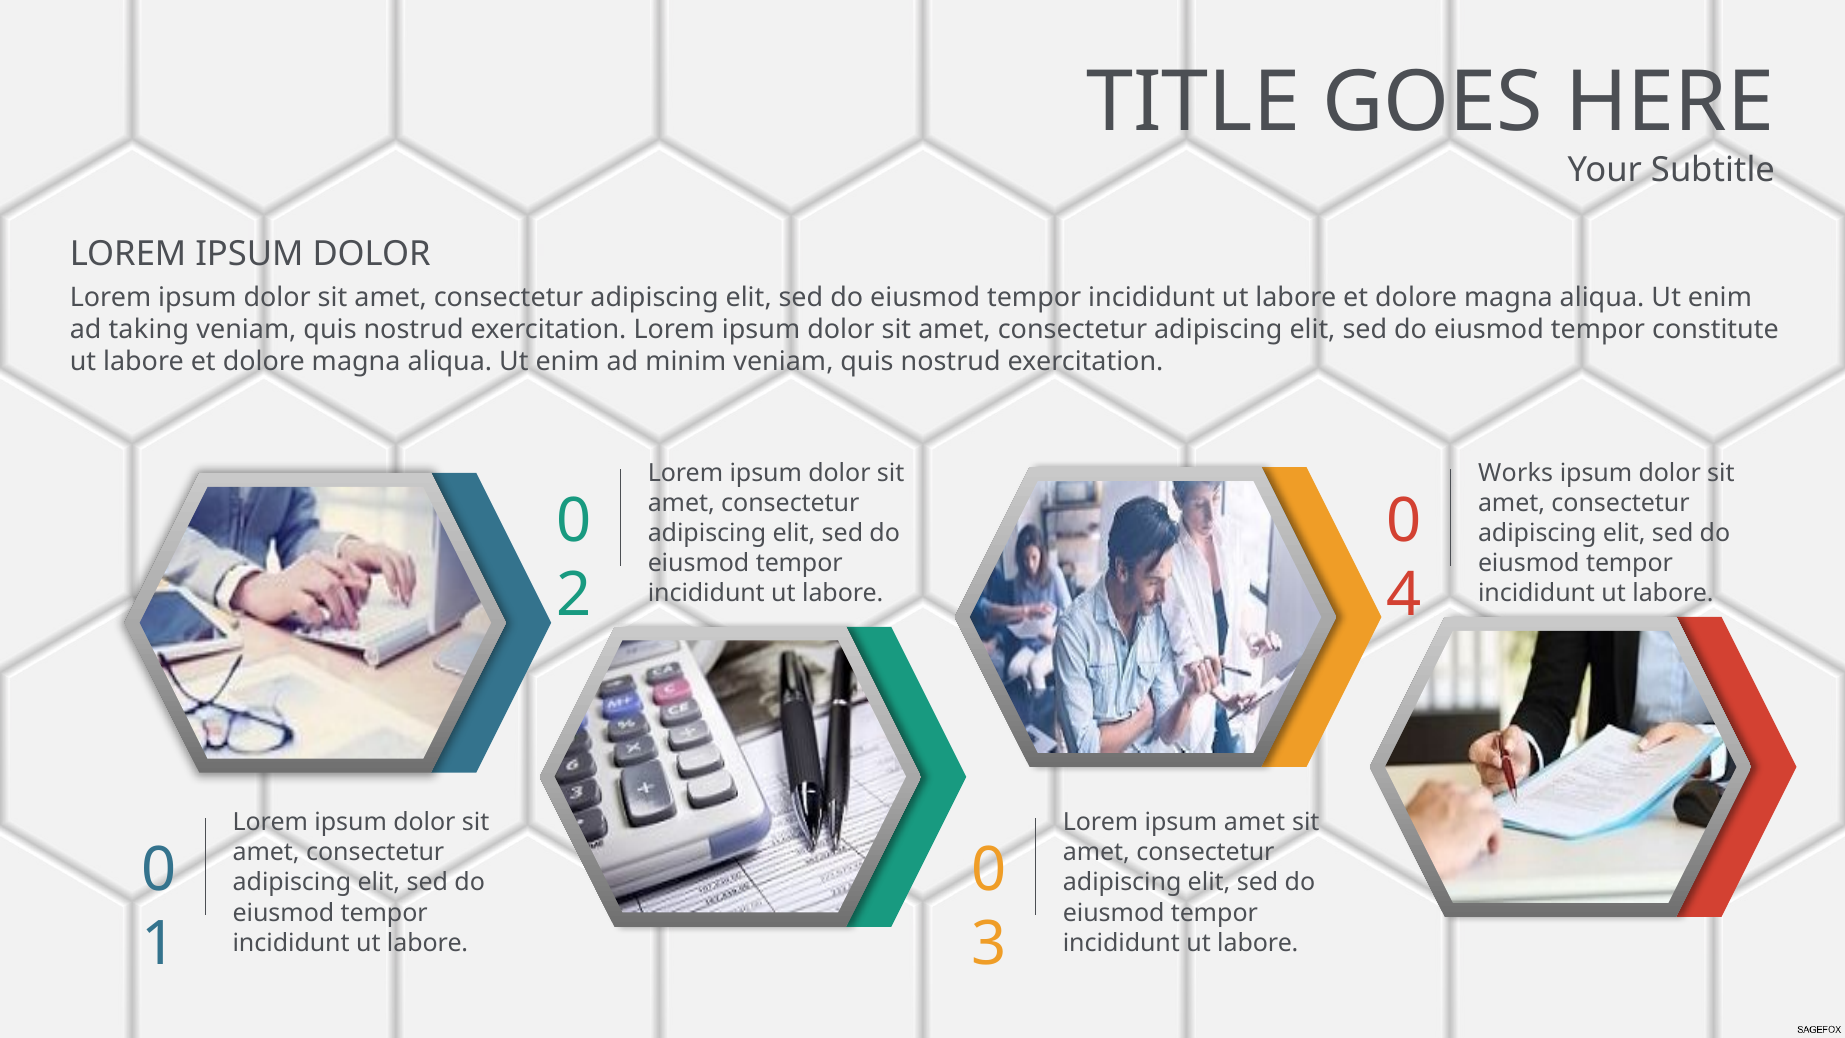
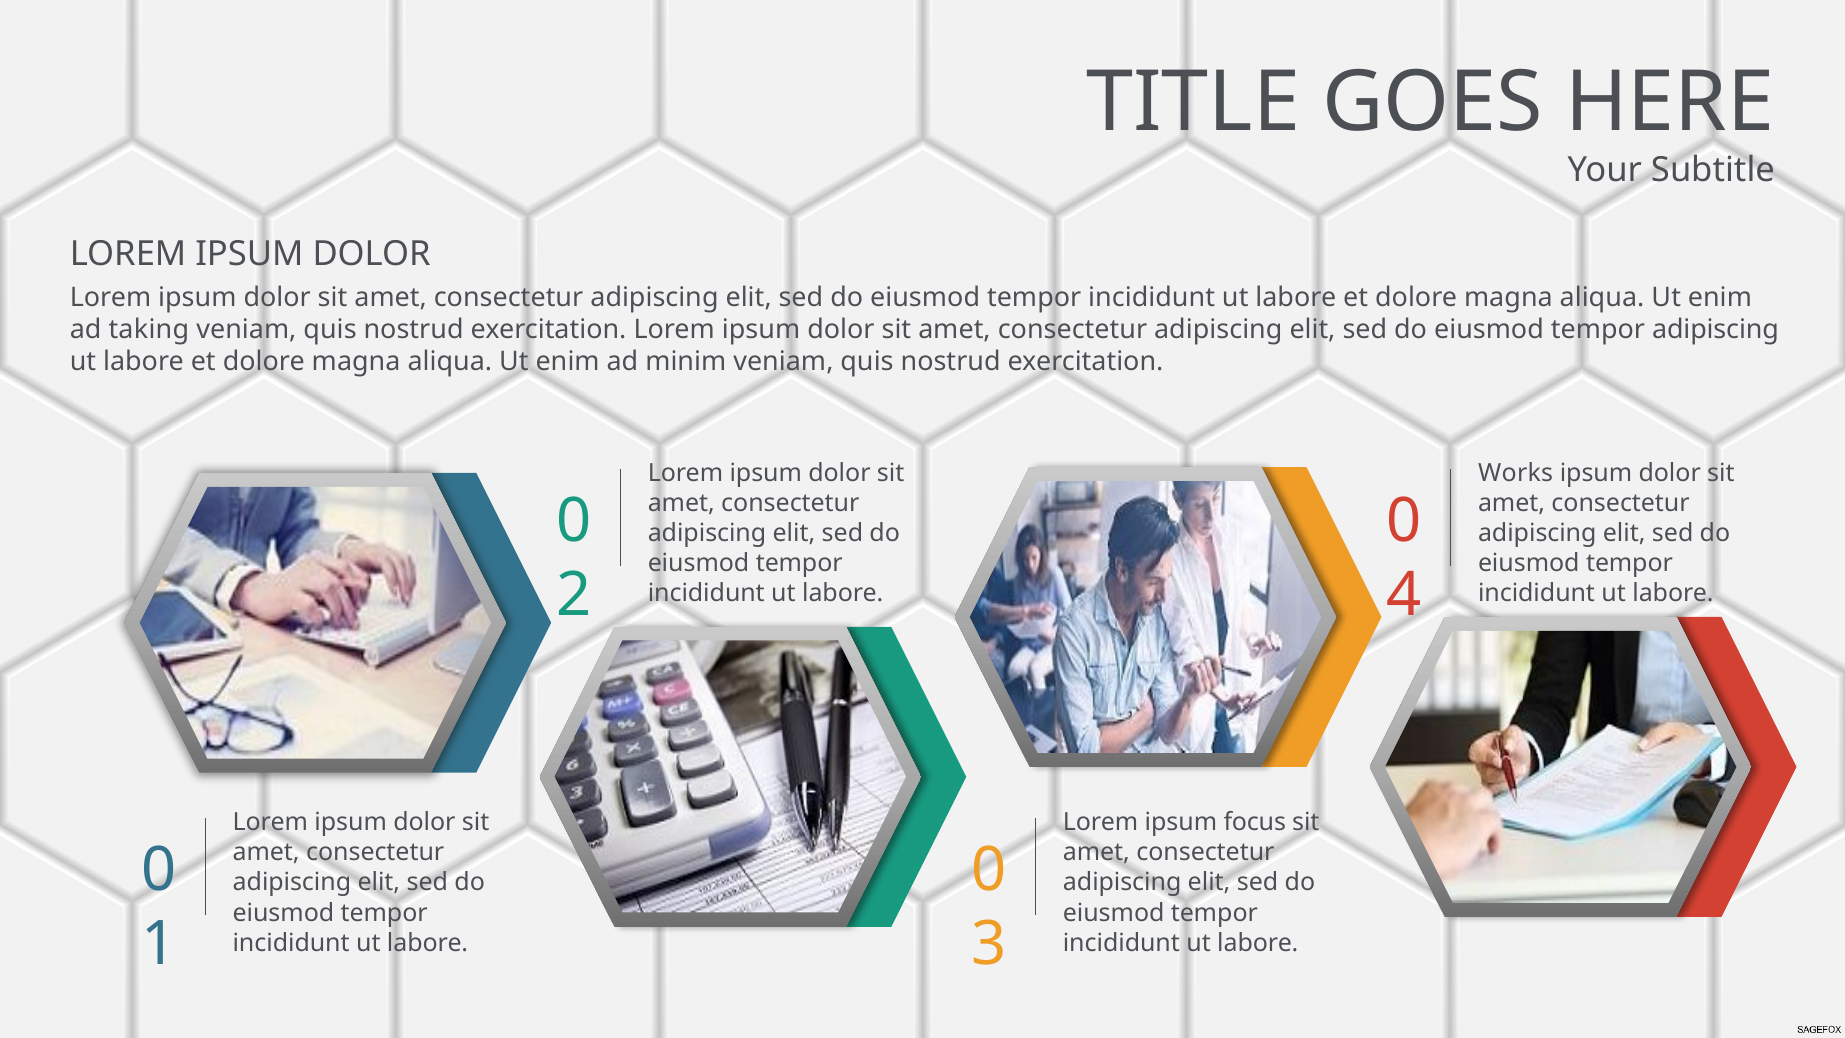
tempor constitute: constitute -> adipiscing
ipsum amet: amet -> focus
